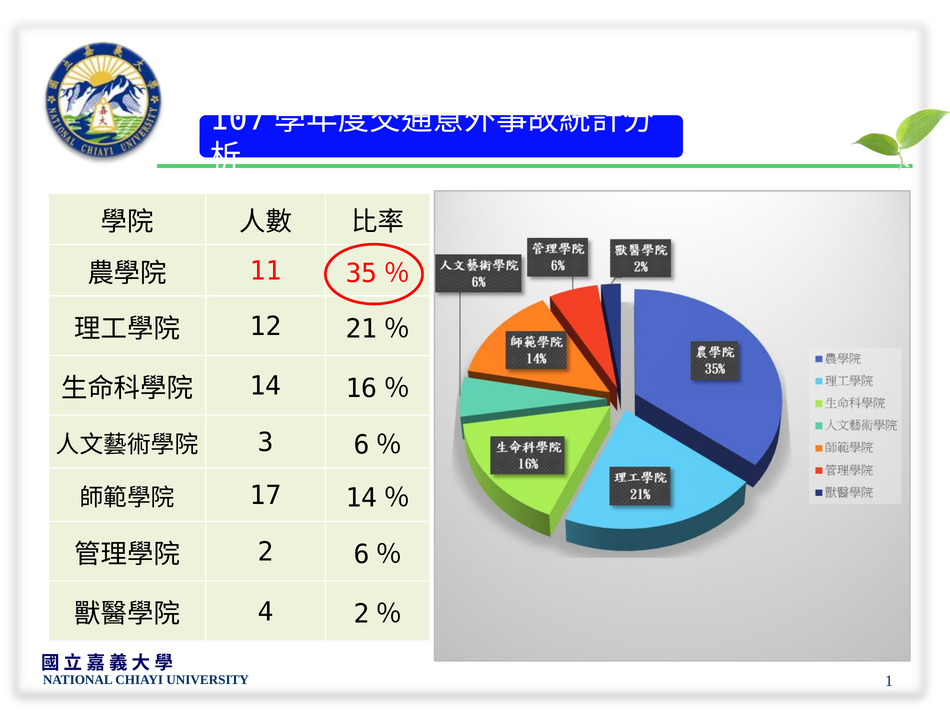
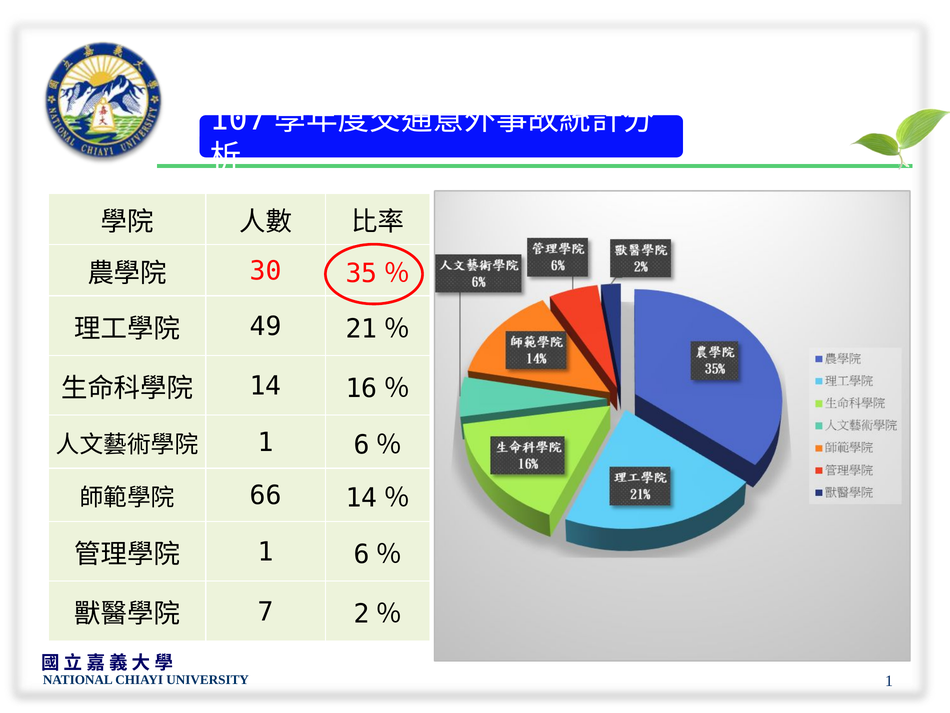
11: 11 -> 30
12: 12 -> 49
3 at (266, 442): 3 -> 1
17: 17 -> 66
2 at (266, 552): 2 -> 1
4: 4 -> 7
